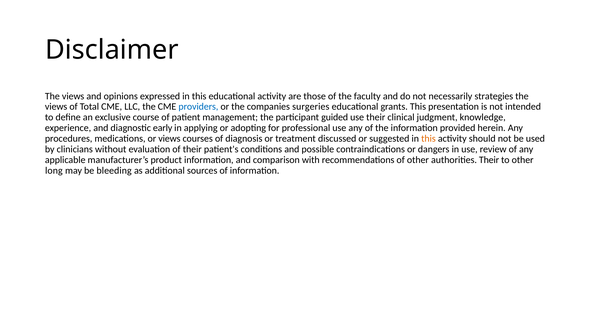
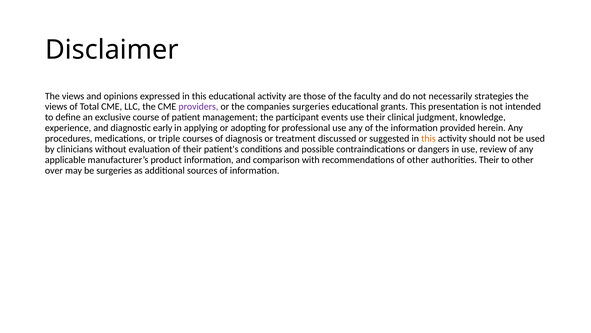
providers colour: blue -> purple
guided: guided -> events
or views: views -> triple
long: long -> over
be bleeding: bleeding -> surgeries
